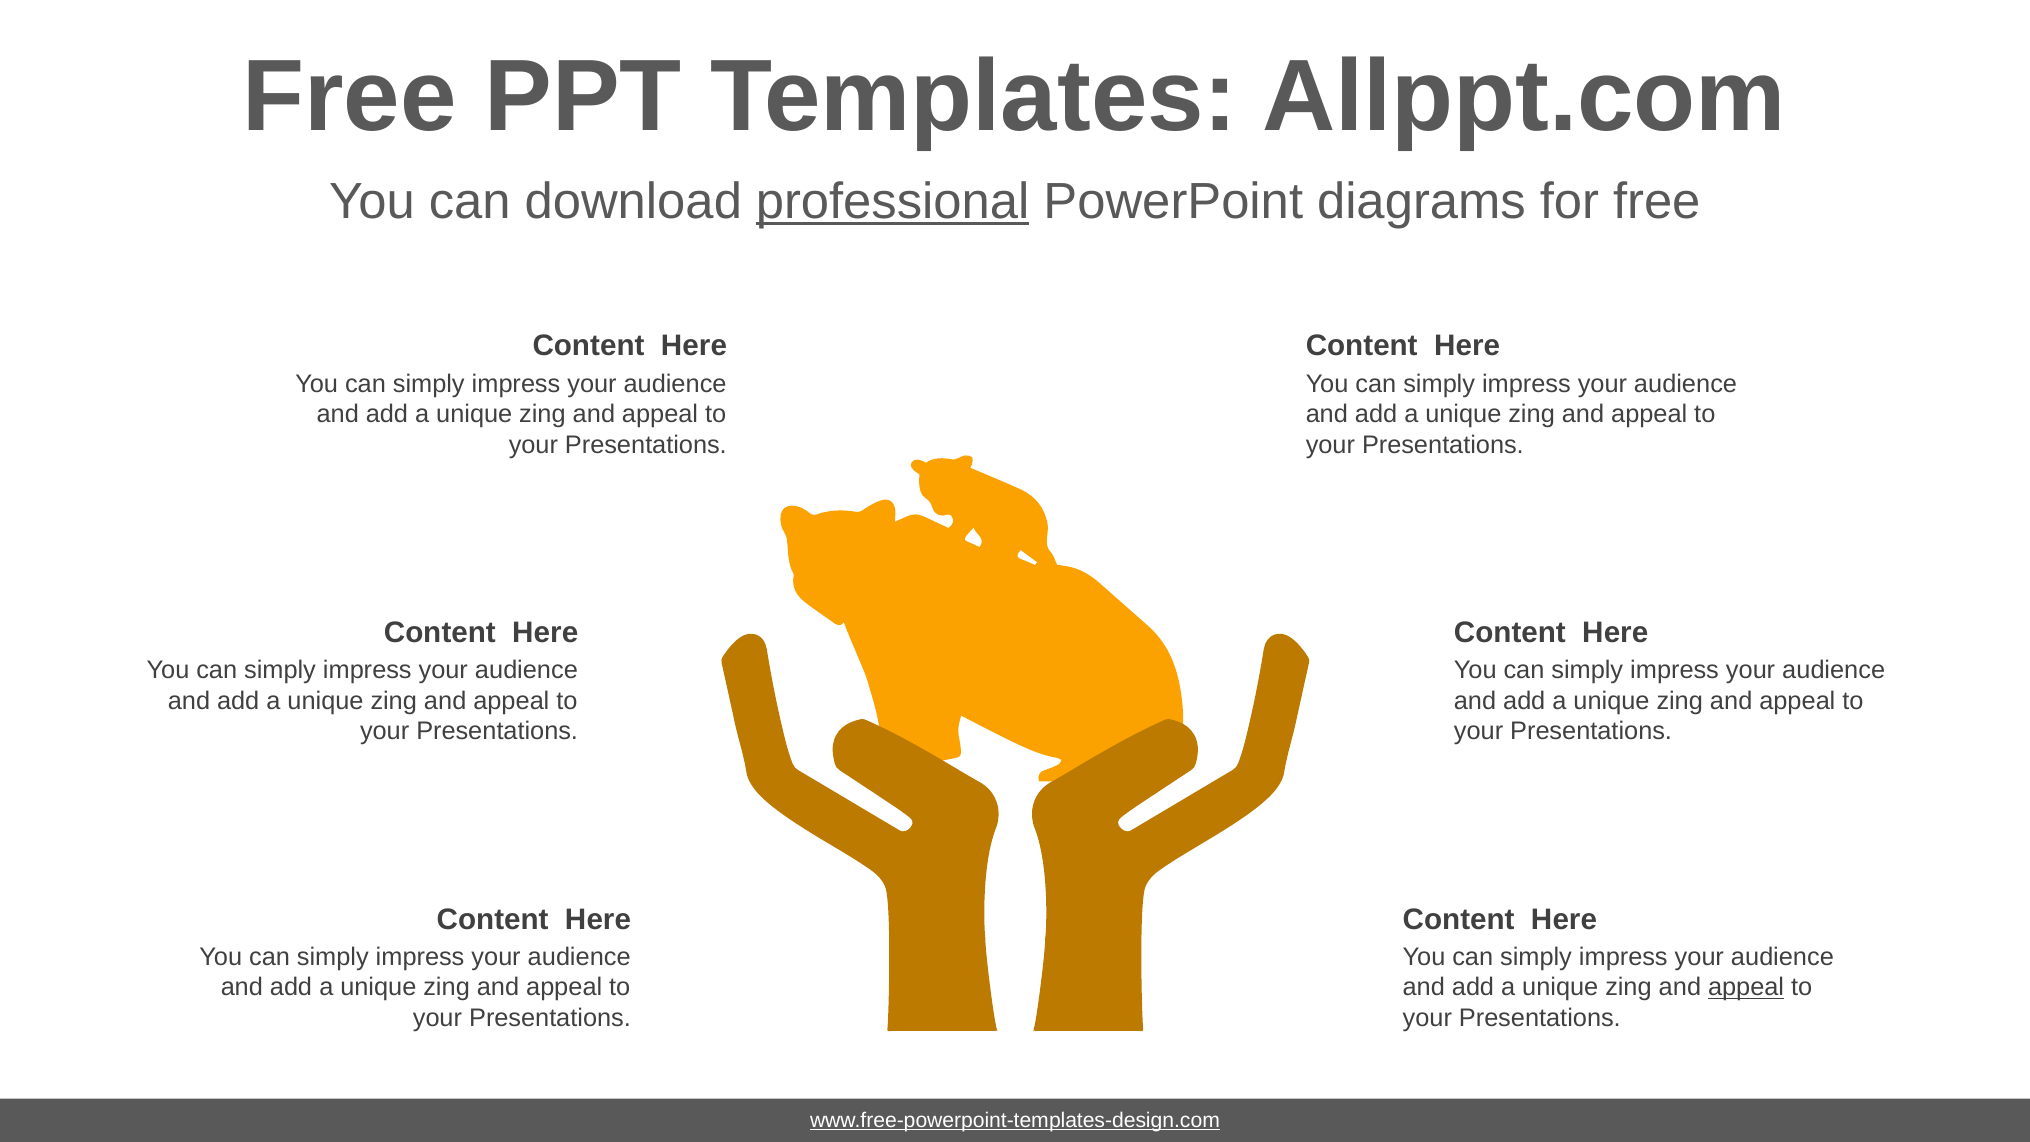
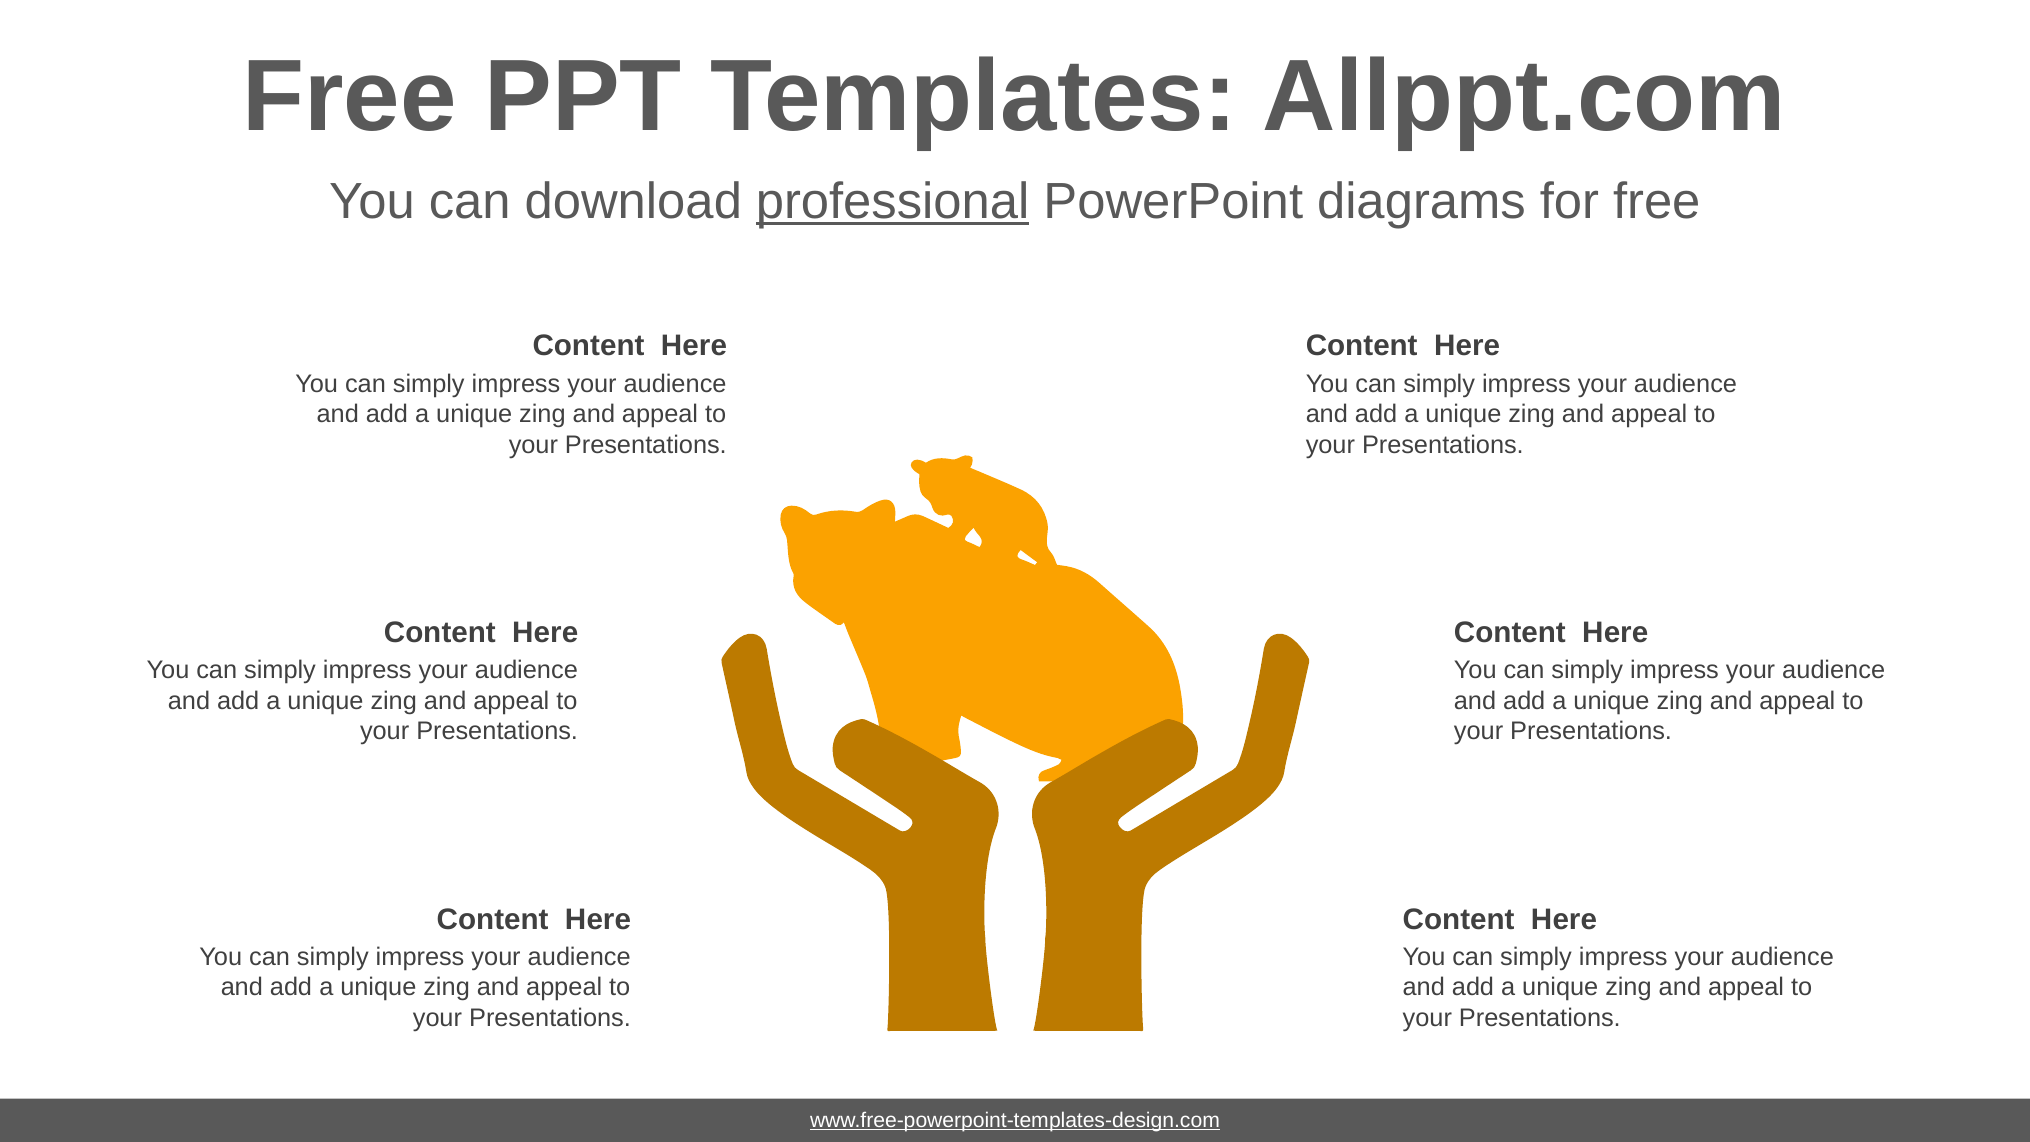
appeal at (1746, 987) underline: present -> none
